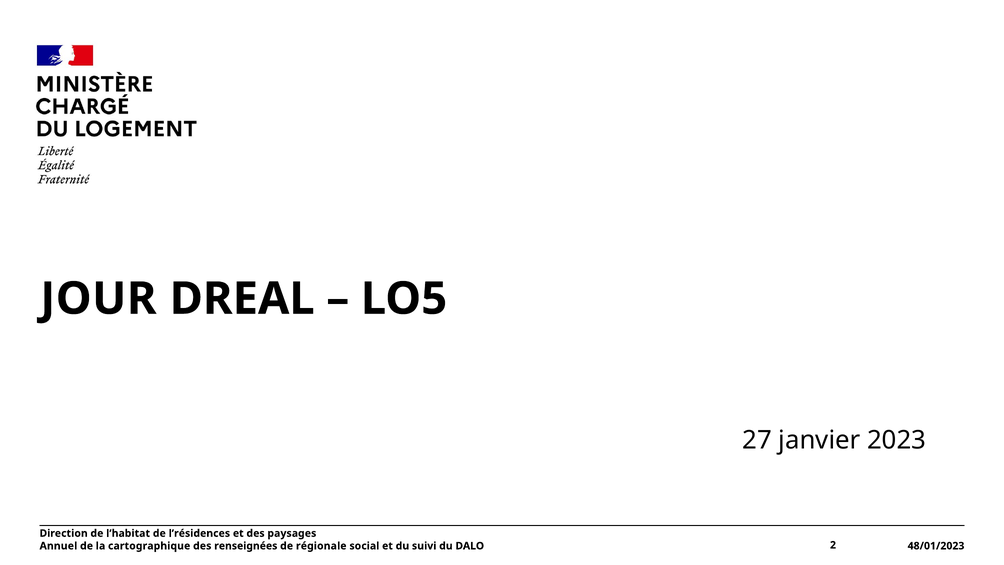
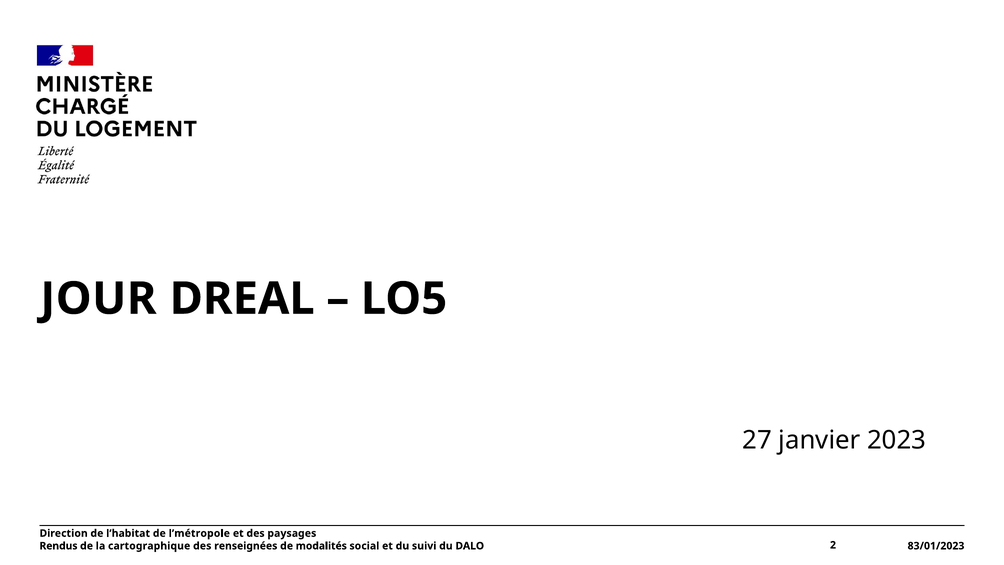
l’résidences: l’résidences -> l’métropole
Annuel: Annuel -> Rendus
régionale: régionale -> modalités
48/01/2023: 48/01/2023 -> 83/01/2023
